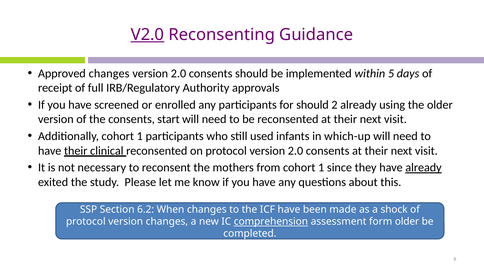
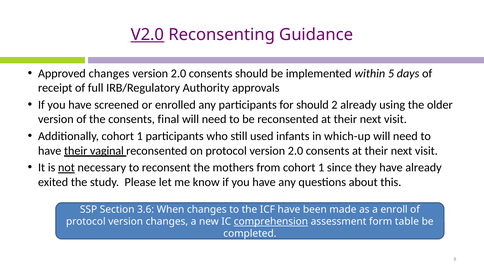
start: start -> final
clinical: clinical -> vaginal
not underline: none -> present
already at (423, 168) underline: present -> none
6.2: 6.2 -> 3.6
shock: shock -> enroll
form older: older -> table
